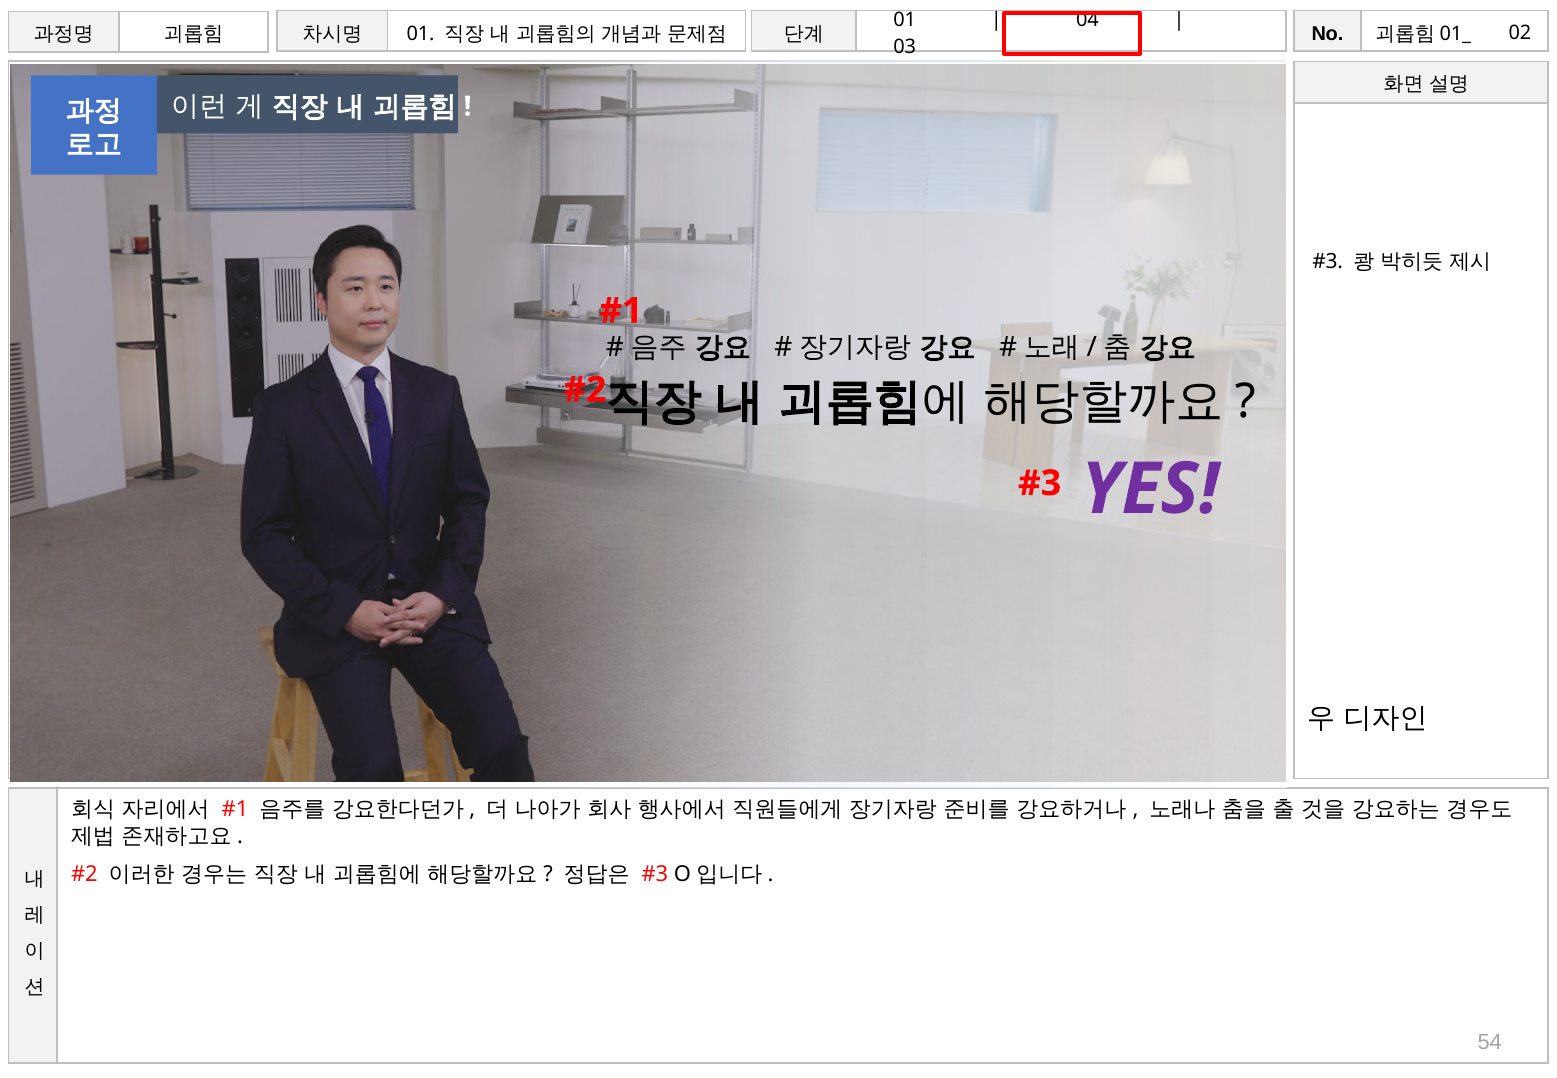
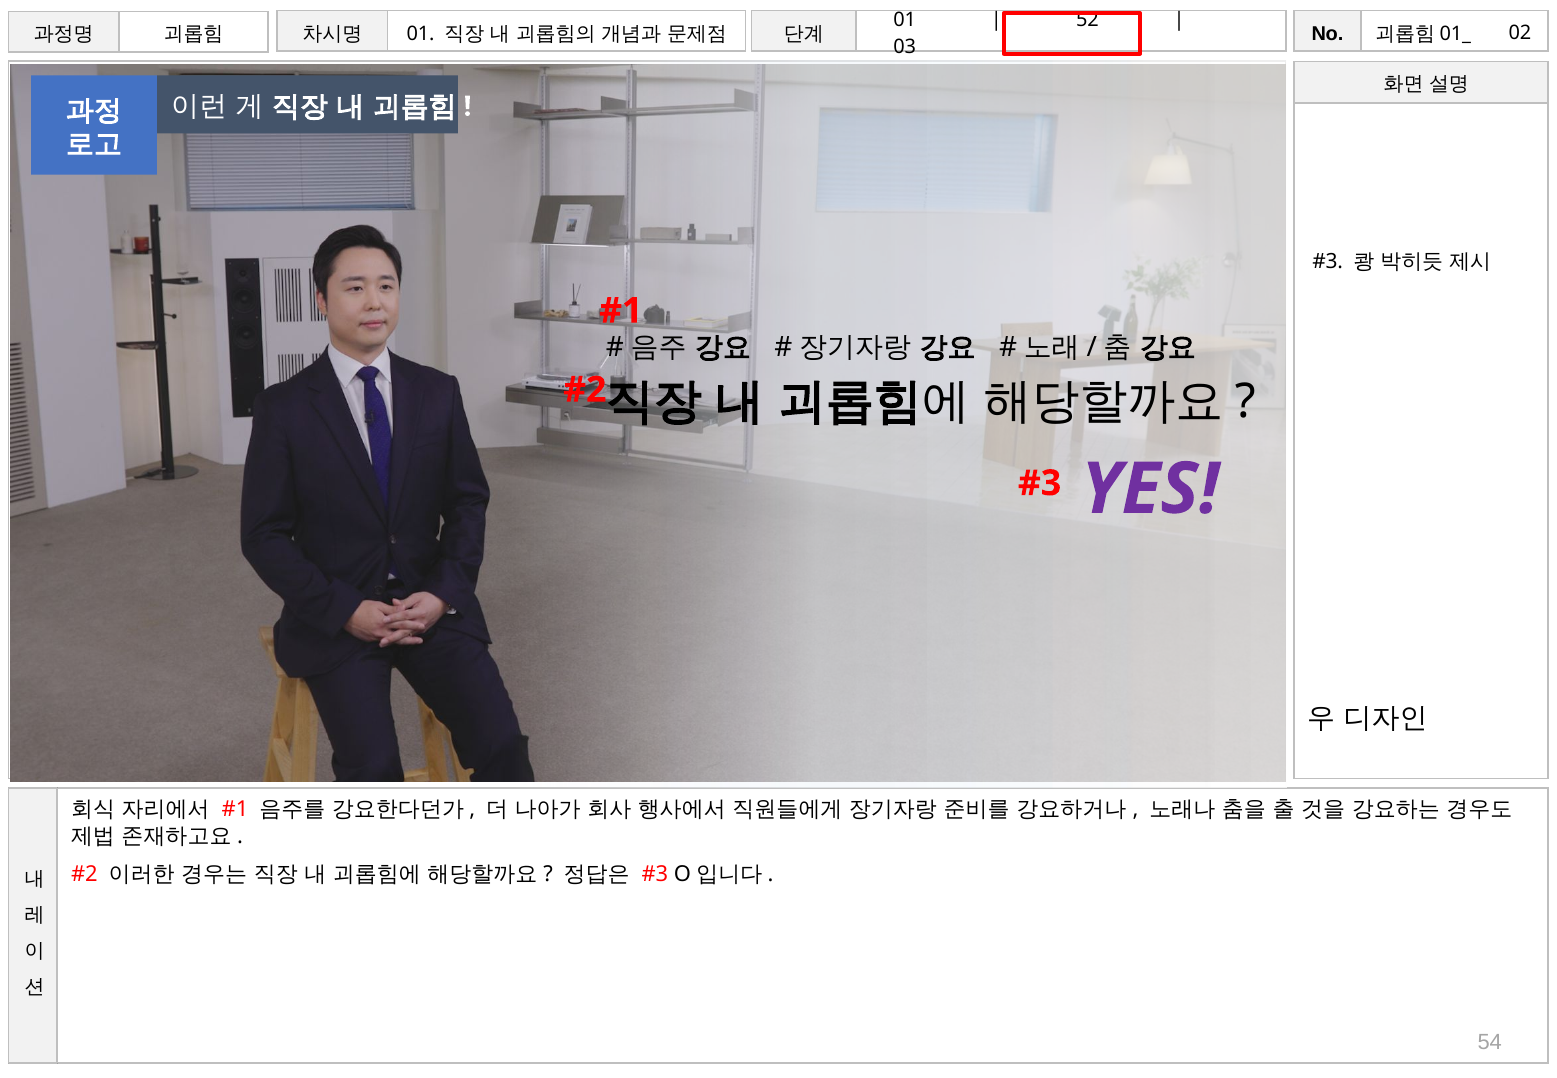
04: 04 -> 52
